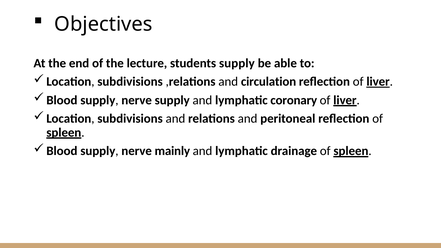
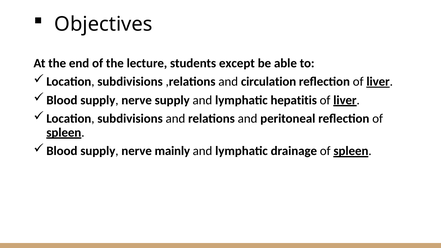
students supply: supply -> except
coronary: coronary -> hepatitis
